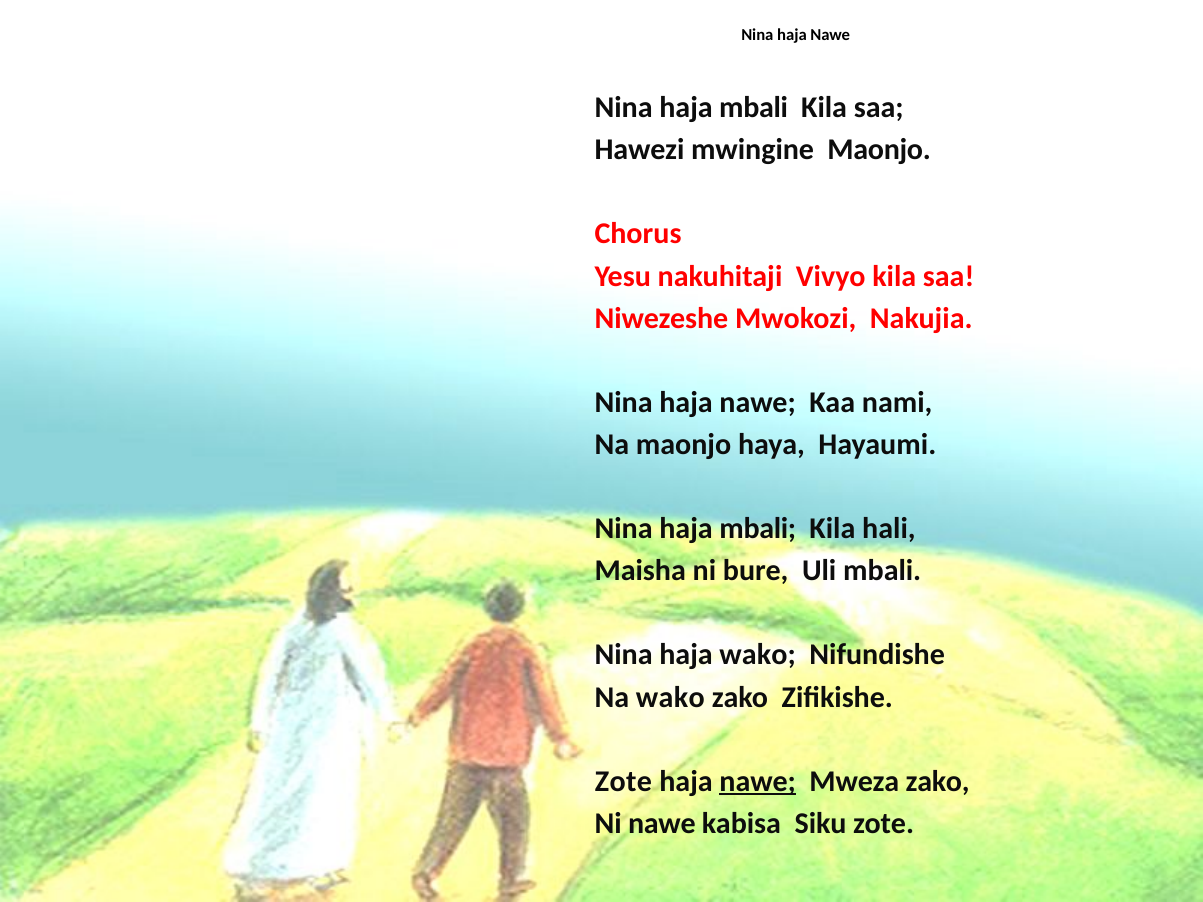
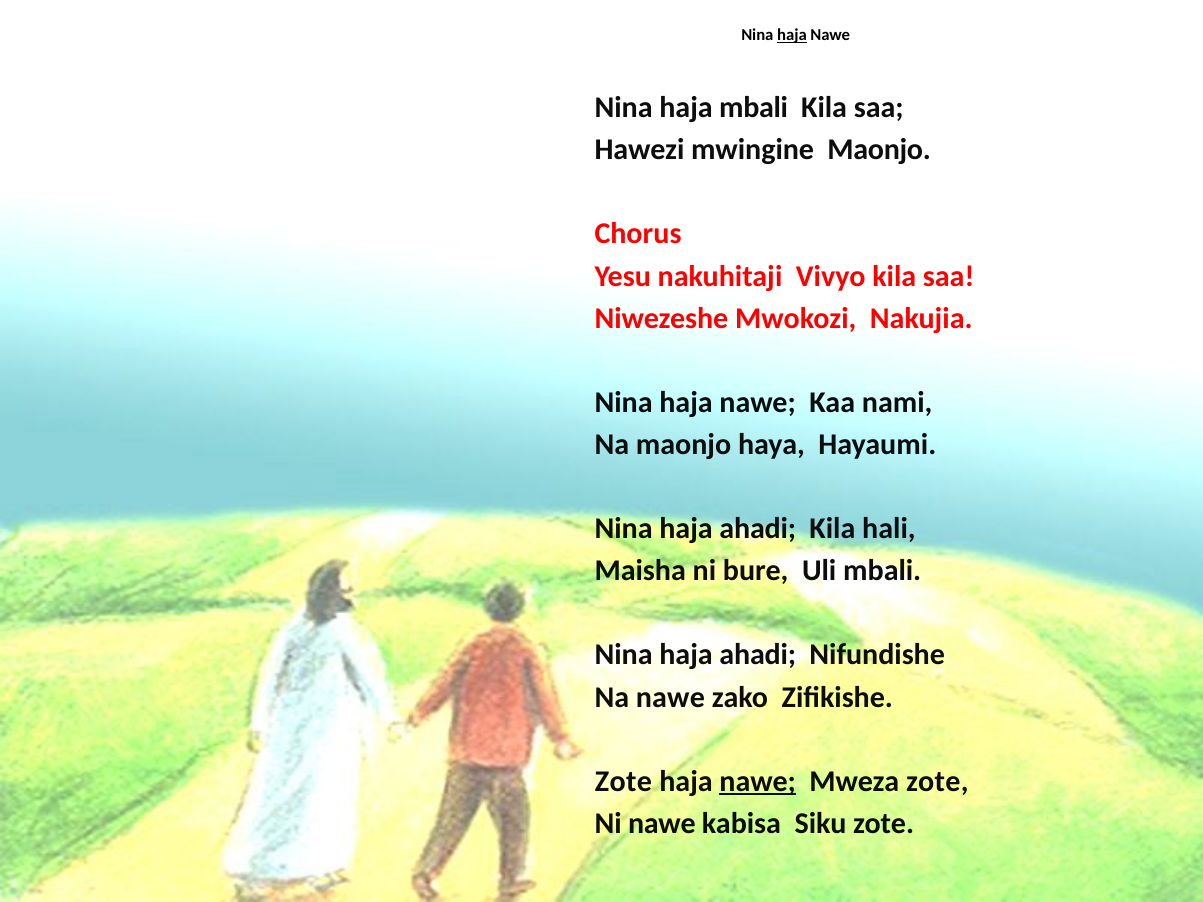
haja at (792, 35) underline: none -> present
mbali at (758, 529): mbali -> ahadi
wako at (758, 655): wako -> ahadi
Na wako: wako -> nawe
Mweza zako: zako -> zote
